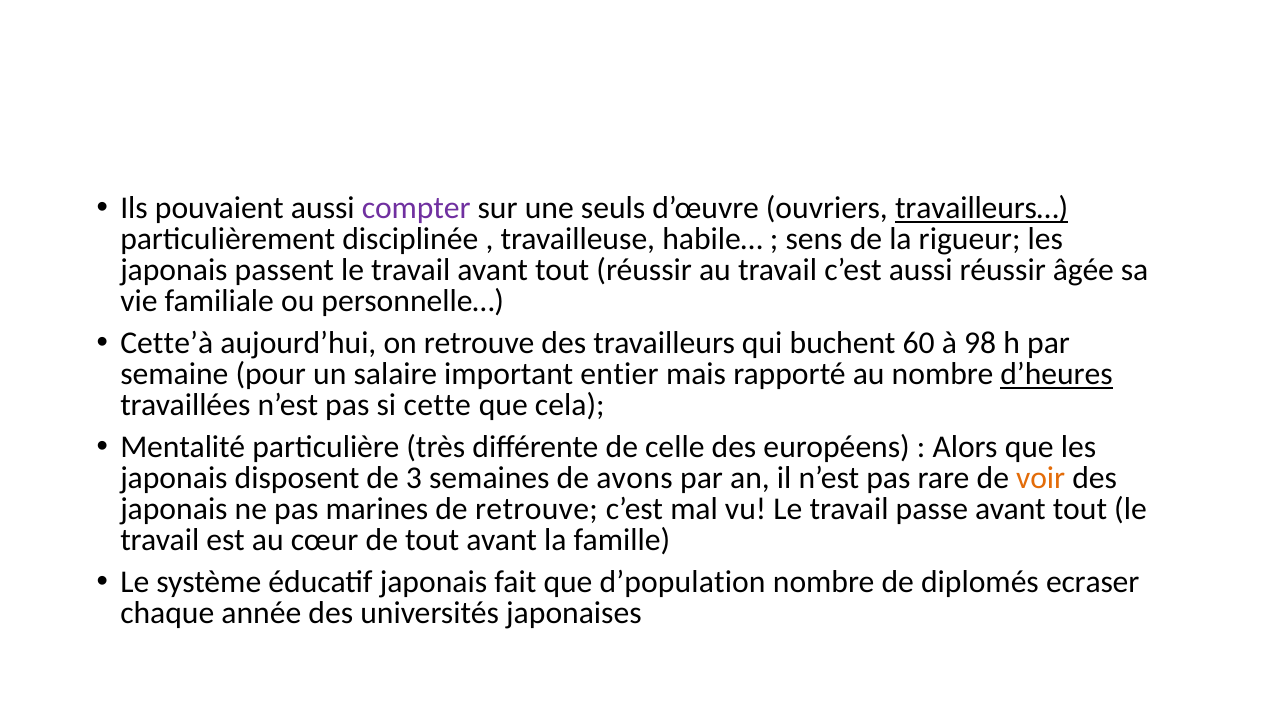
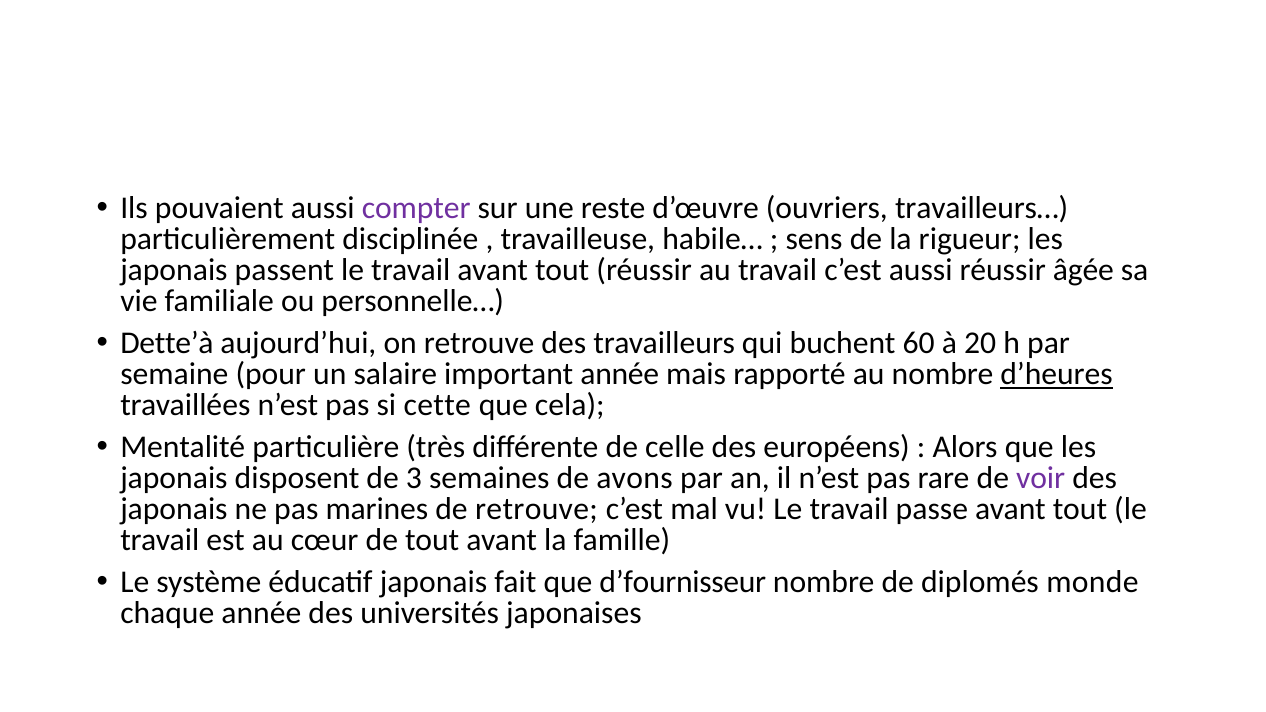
seuls: seuls -> reste
travailleurs… underline: present -> none
Cette’à: Cette’à -> Dette’à
98: 98 -> 20
important entier: entier -> année
voir colour: orange -> purple
d’population: d’population -> d’fournisseur
ecraser: ecraser -> monde
